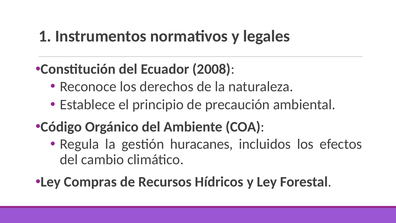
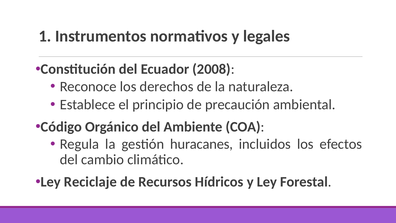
Compras: Compras -> Reciclaje
